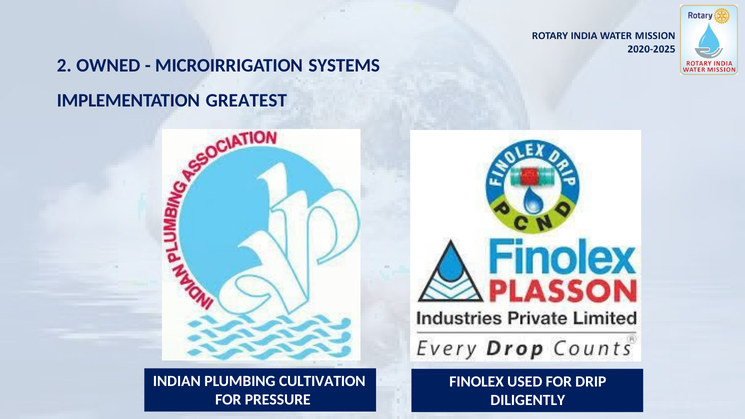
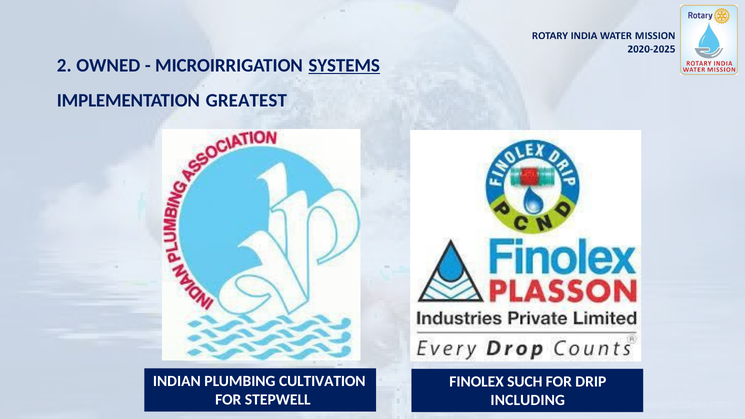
SYSTEMS underline: none -> present
USED: USED -> SUCH
PRESSURE: PRESSURE -> STEPWELL
DILIGENTLY: DILIGENTLY -> INCLUDING
